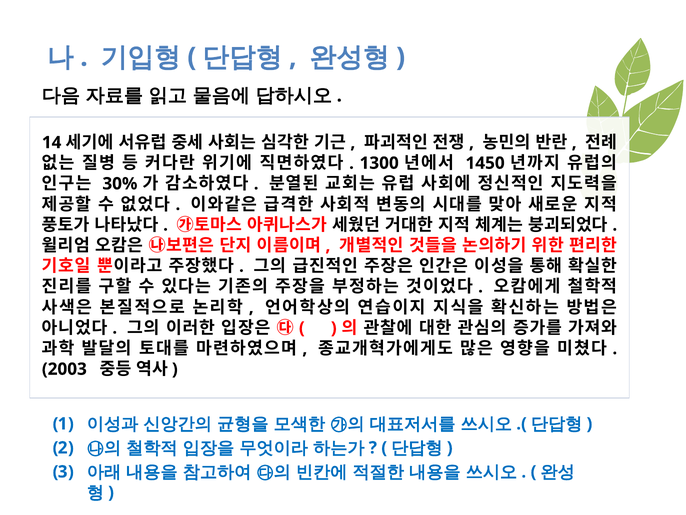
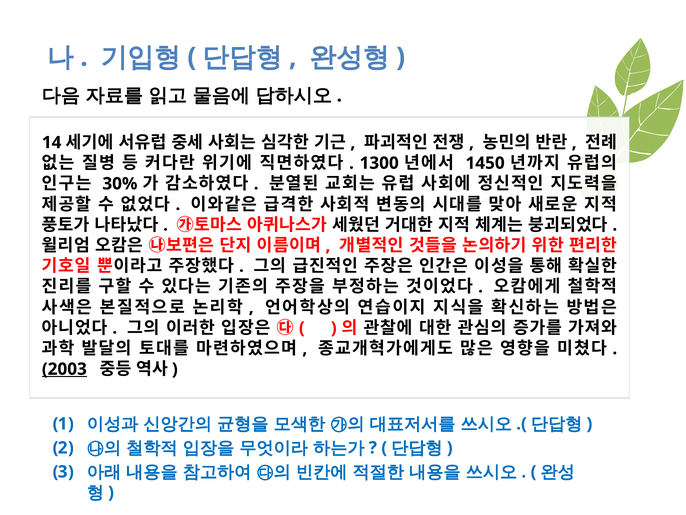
2003 underline: none -> present
